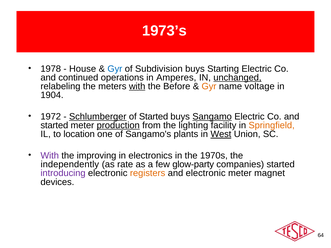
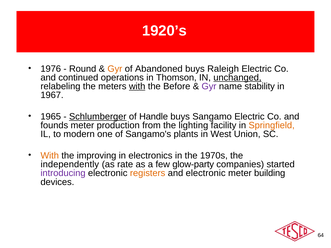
1973’s: 1973’s -> 1920’s
1978: 1978 -> 1976
House: House -> Round
Gyr at (115, 69) colour: blue -> orange
Subdivision: Subdivision -> Abandoned
Starting: Starting -> Raleigh
Amperes: Amperes -> Thomson
Gyr at (209, 86) colour: orange -> purple
voltage: voltage -> stability
1904: 1904 -> 1967
1972: 1972 -> 1965
of Started: Started -> Handle
Sangamo underline: present -> none
started at (54, 125): started -> founds
production underline: present -> none
location: location -> modern
West underline: present -> none
With at (50, 156) colour: purple -> orange
magnet: magnet -> building
